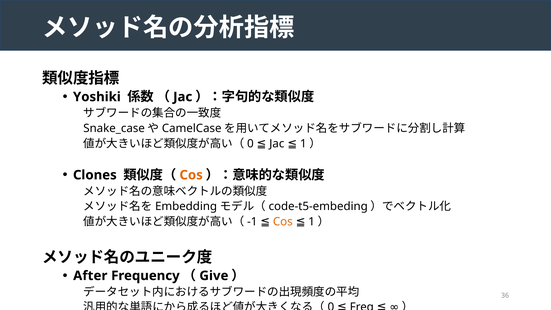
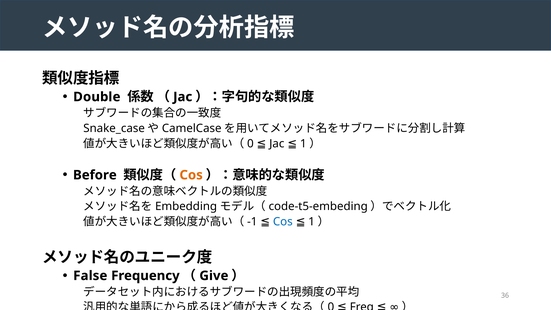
Yoshiki: Yoshiki -> Double
Clones: Clones -> Before
Cos at (283, 222) colour: orange -> blue
After: After -> False
